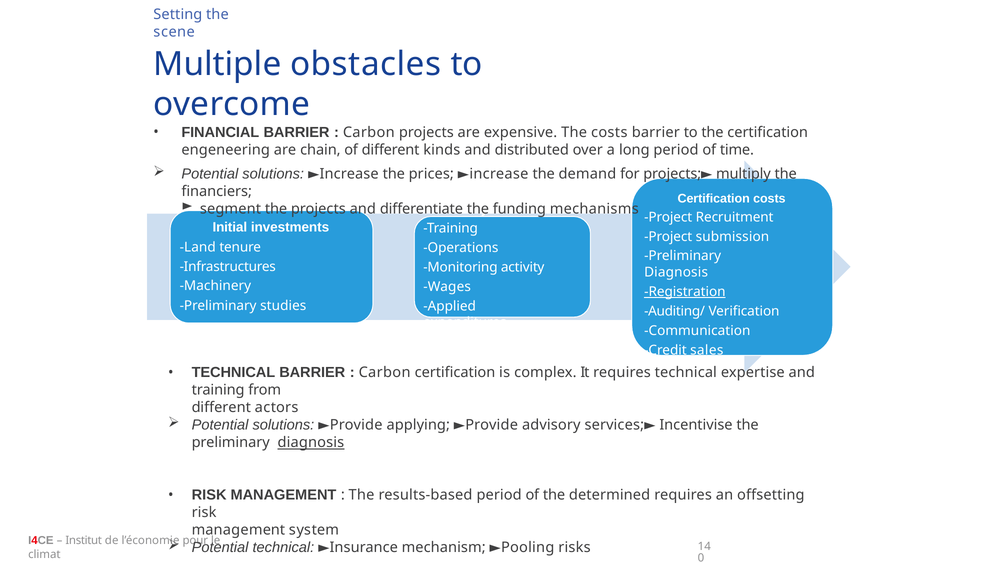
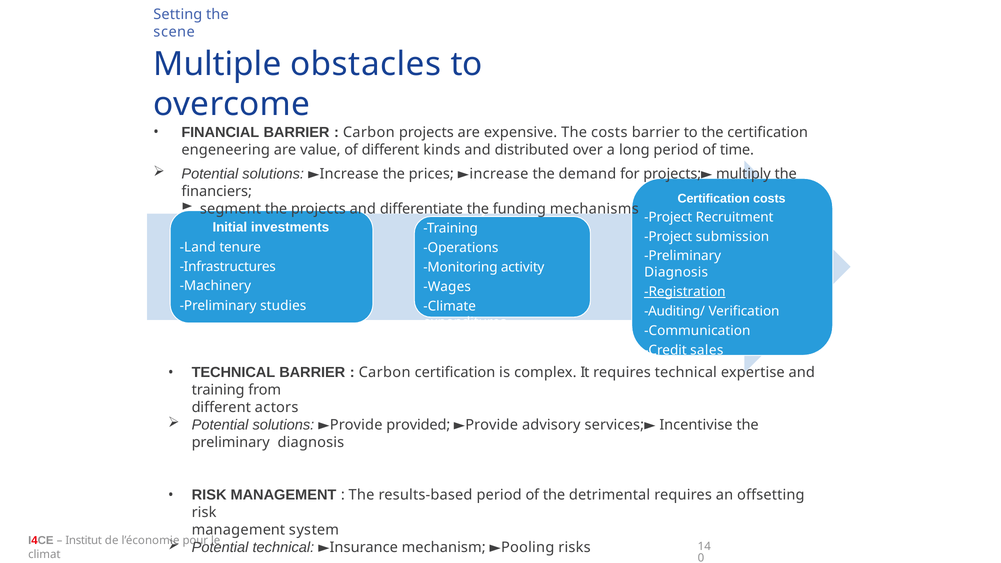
chain: chain -> value
Applied: Applied -> Climate
applying: applying -> provided
diagnosis at (311, 443) underline: present -> none
determined: determined -> detrimental
